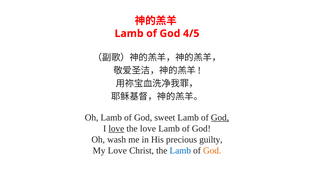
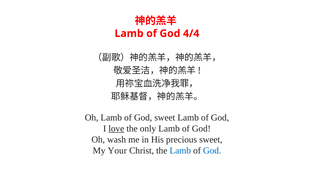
4/5: 4/5 -> 4/4
God at (220, 117) underline: present -> none
the love: love -> only
precious guilty: guilty -> sweet
My Love: Love -> Your
God at (212, 150) colour: orange -> blue
